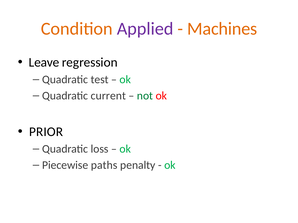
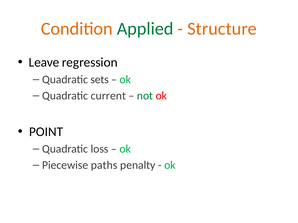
Applied colour: purple -> green
Machines: Machines -> Structure
test: test -> sets
PRIOR: PRIOR -> POINT
